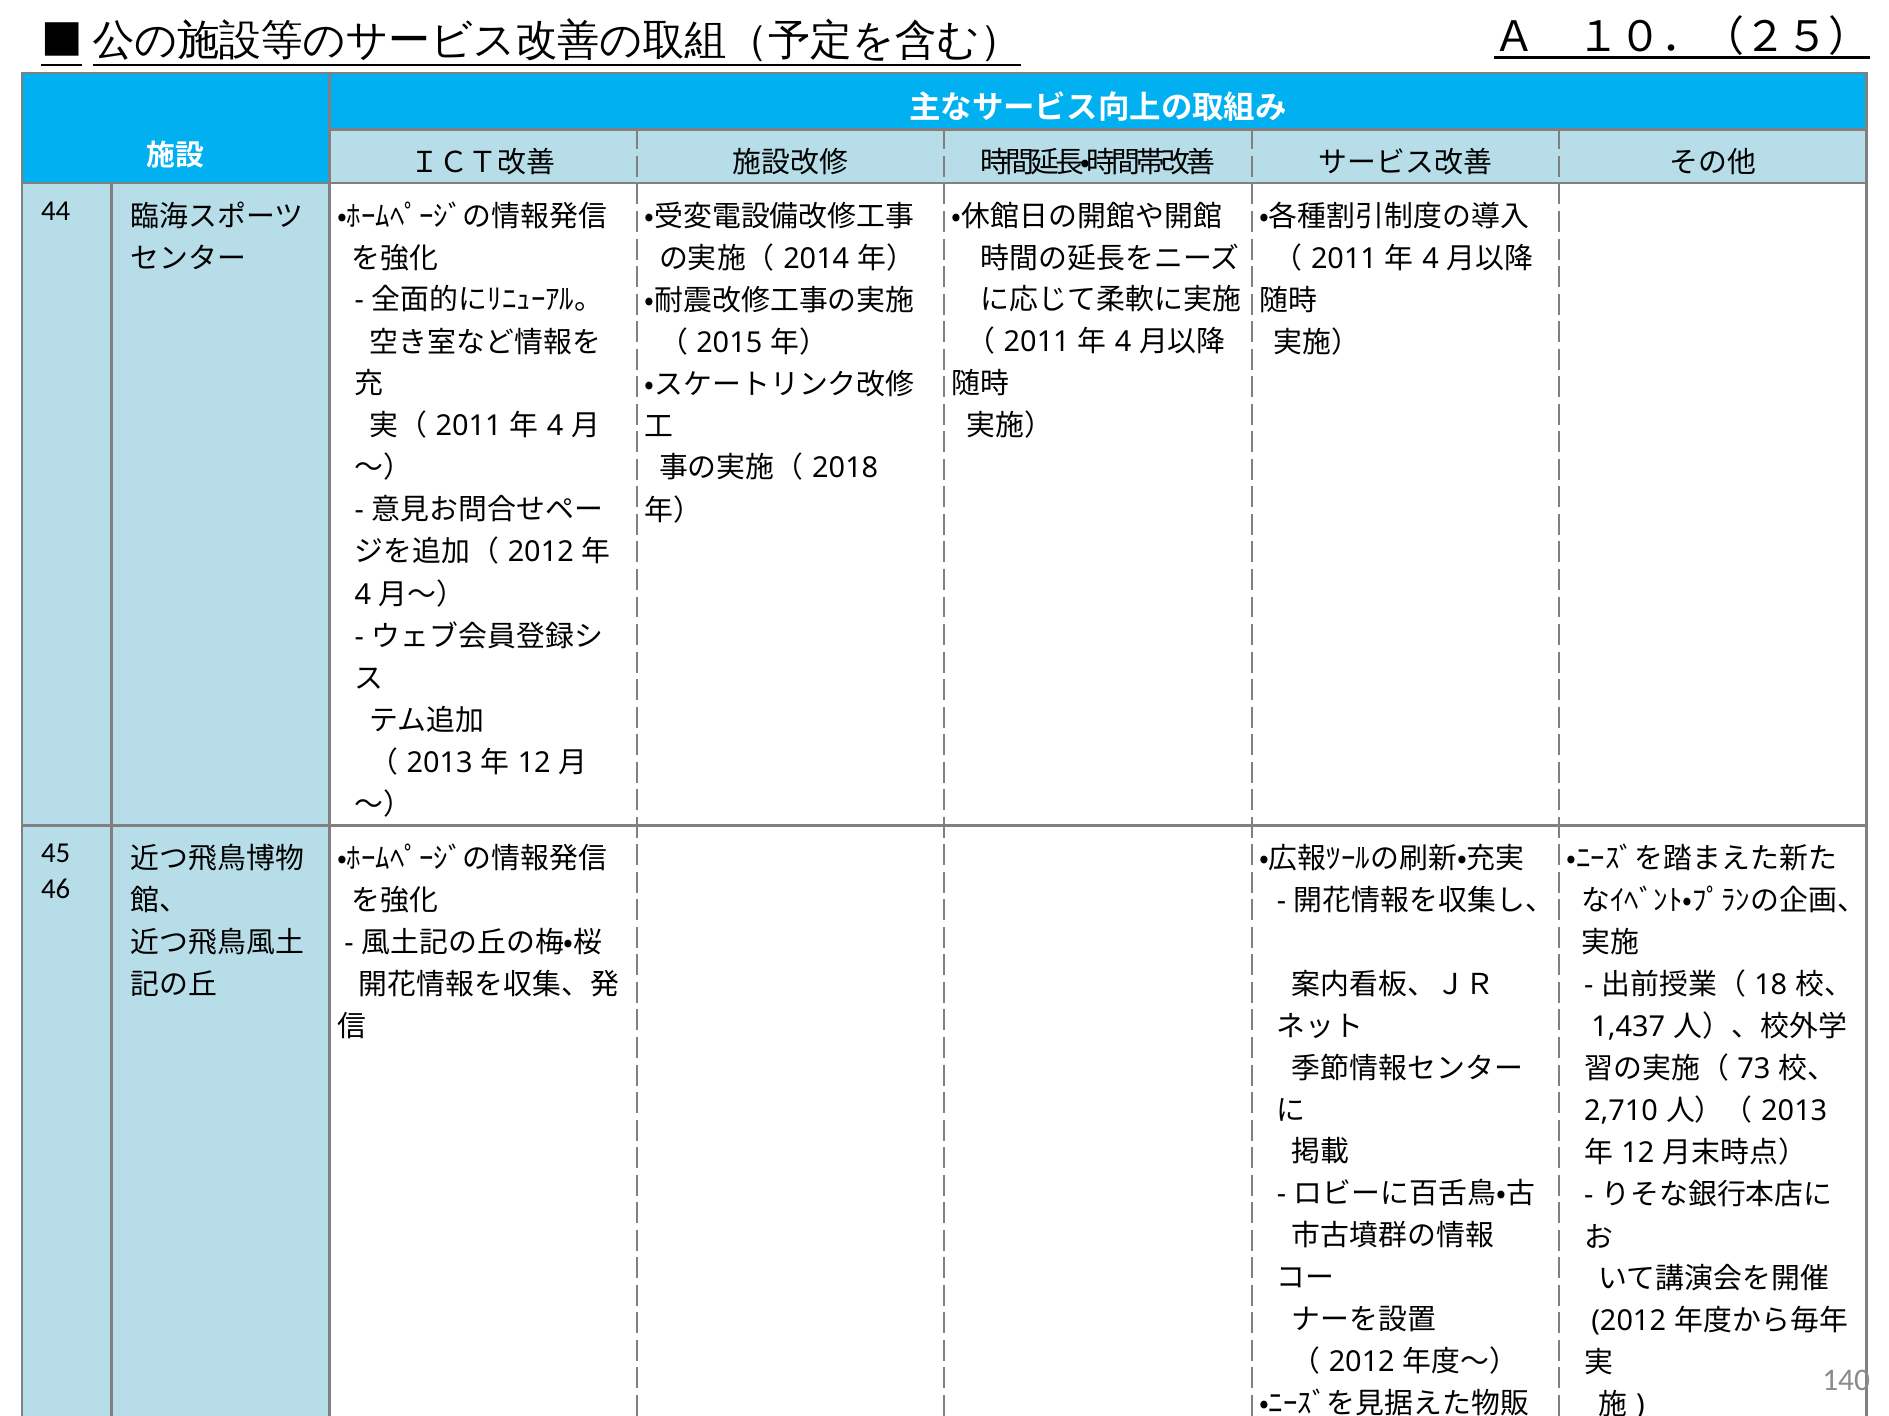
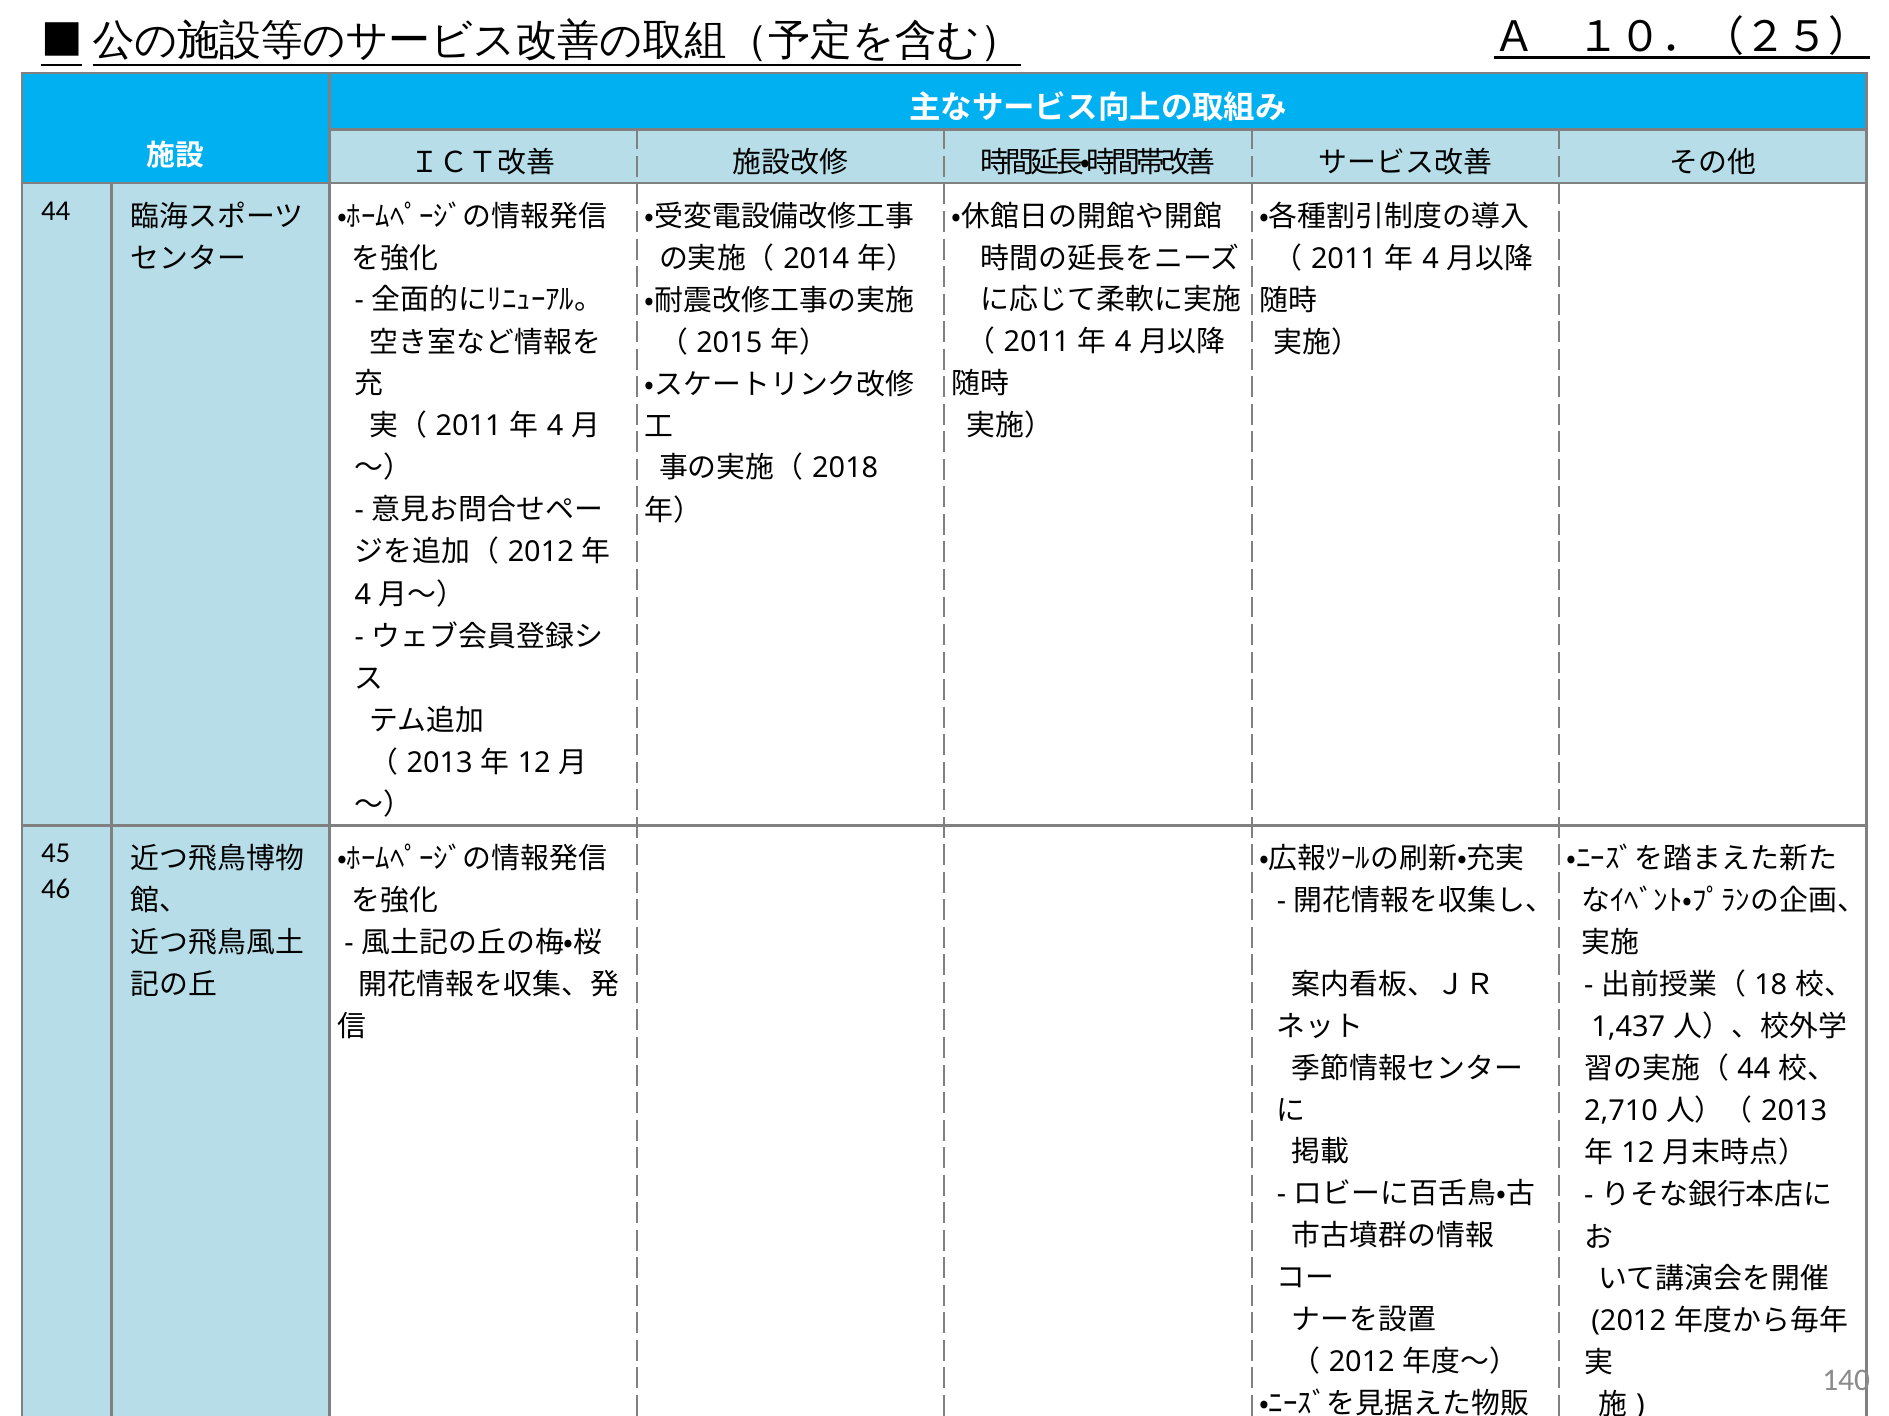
73 at (1754, 1070): 73 -> 44
